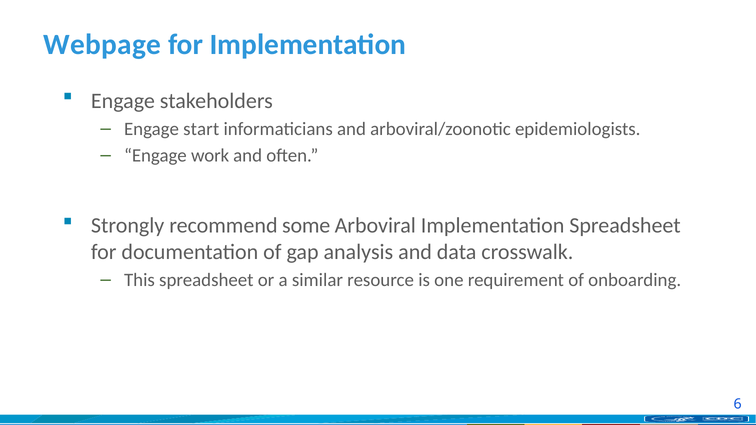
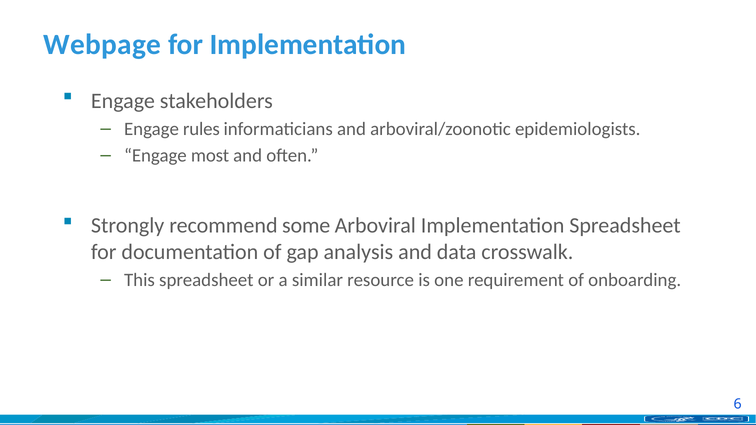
start: start -> rules
work: work -> most
